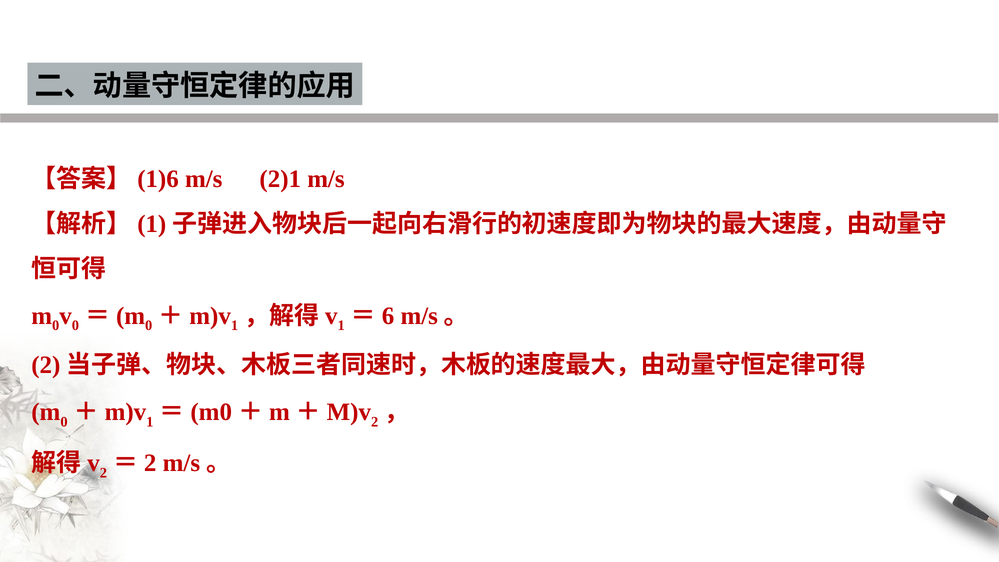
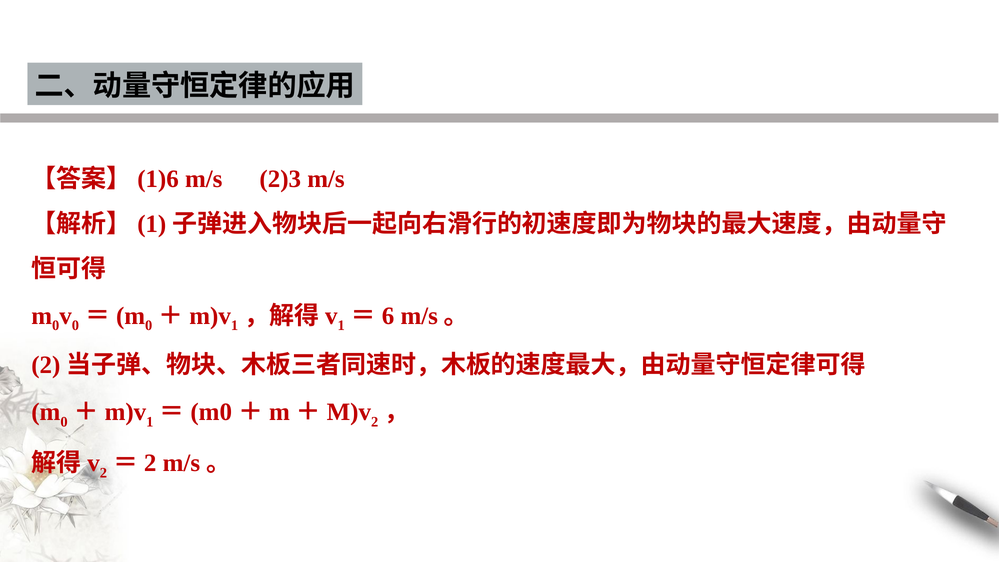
2)1: 2)1 -> 2)3
